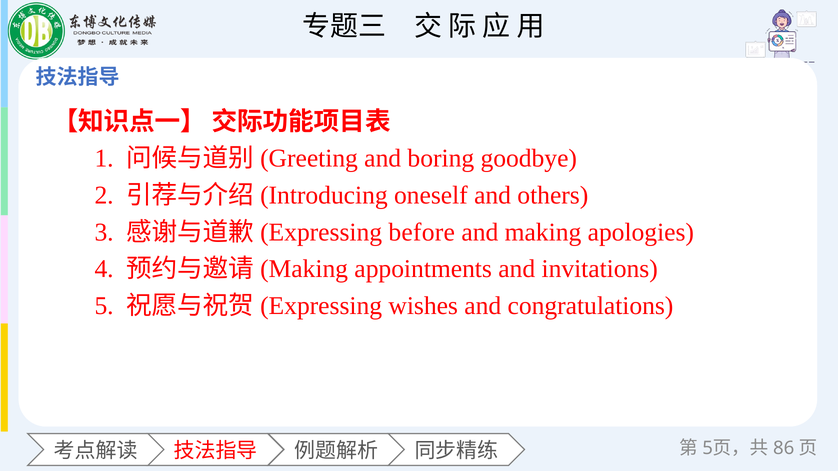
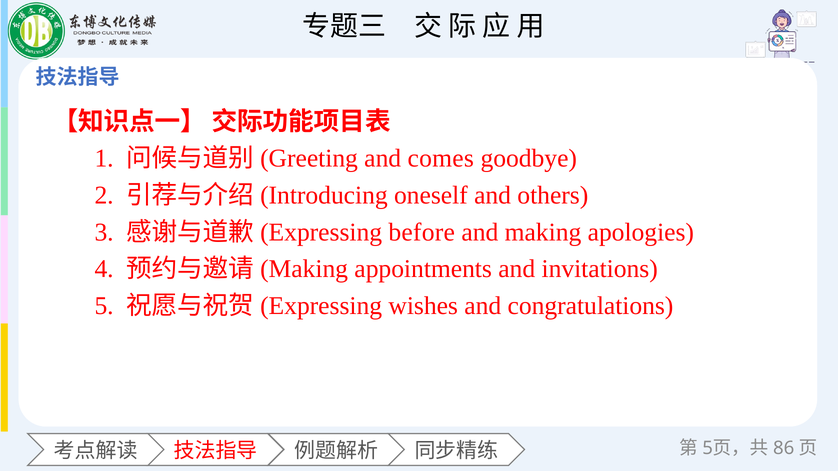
boring: boring -> comes
